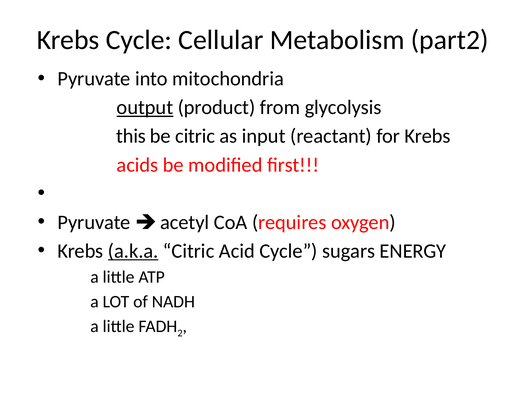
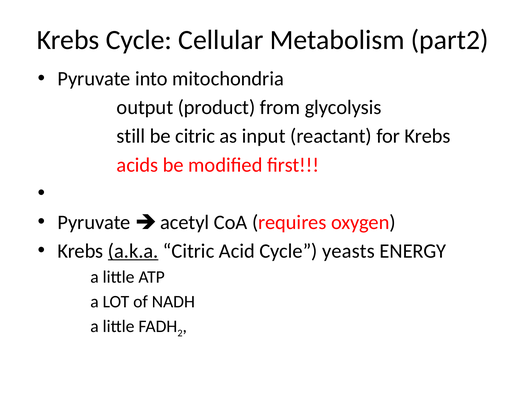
output underline: present -> none
this: this -> still
sugars: sugars -> yeasts
